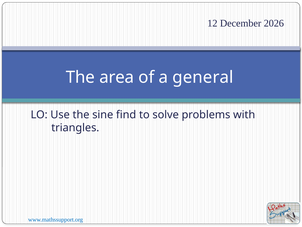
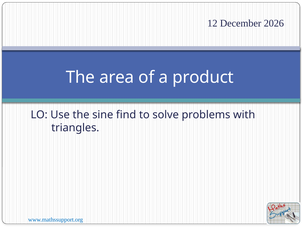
general: general -> product
